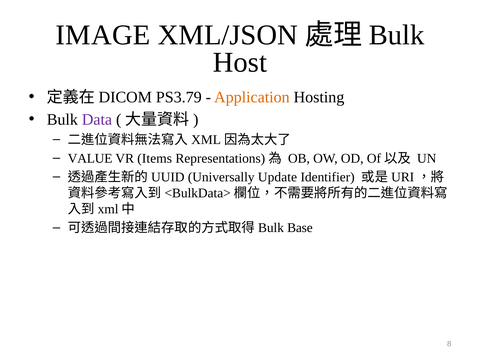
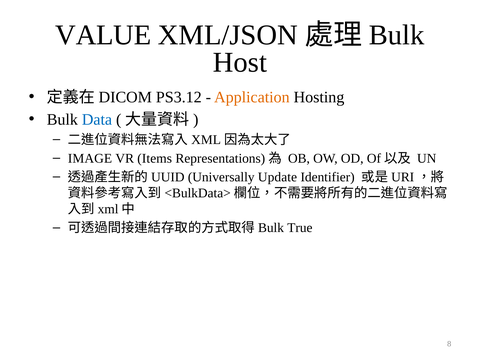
IMAGE: IMAGE -> VALUE
PS3.79: PS3.79 -> PS3.12
Data colour: purple -> blue
VALUE: VALUE -> IMAGE
Base: Base -> True
